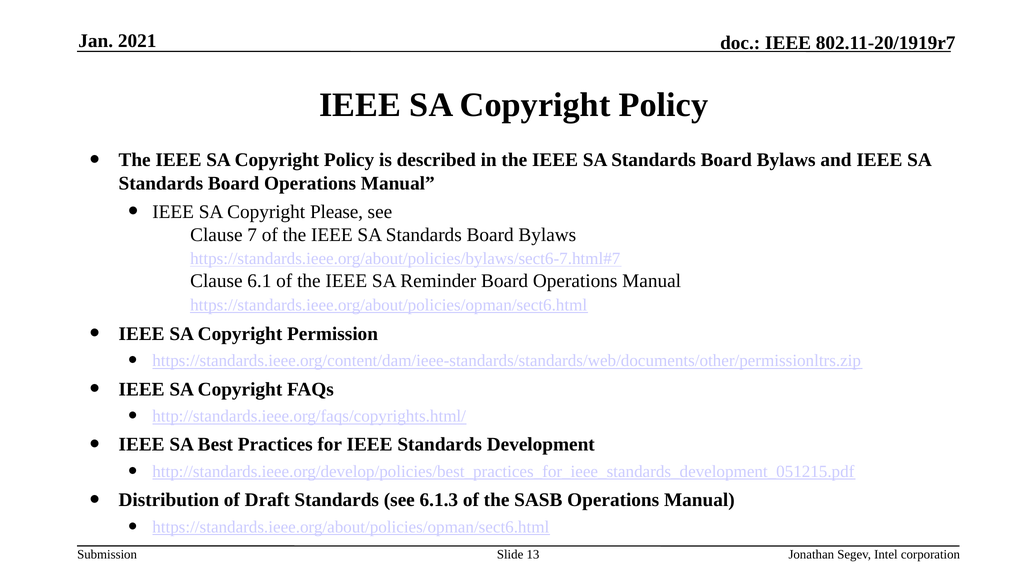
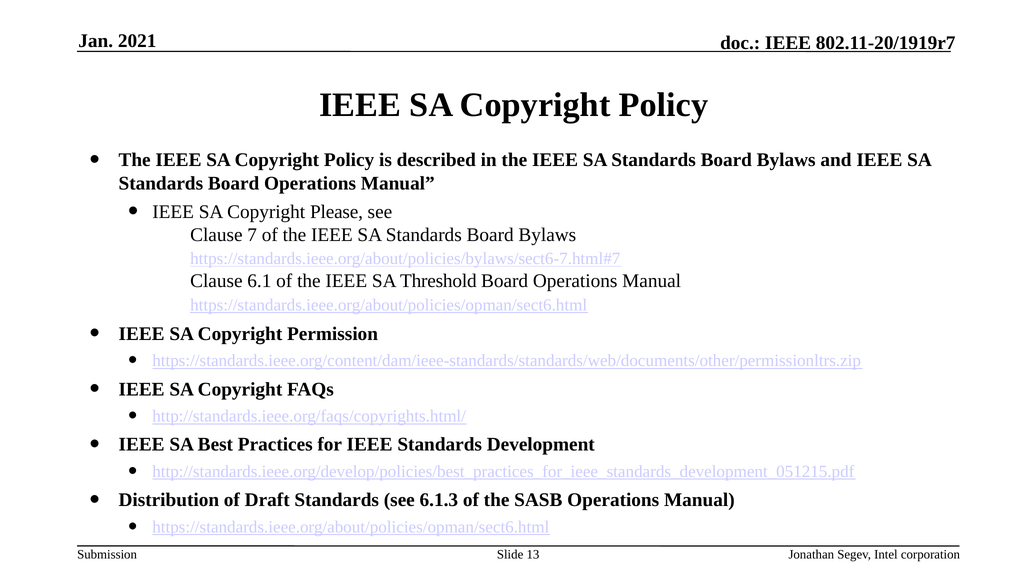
Reminder: Reminder -> Threshold
